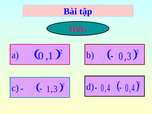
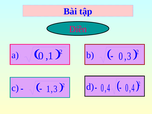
Hiệu: Hiệu -> Điền
